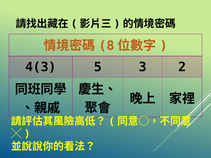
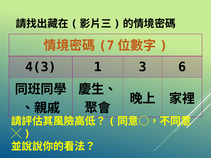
8: 8 -> 7
5: 5 -> 1
2: 2 -> 6
